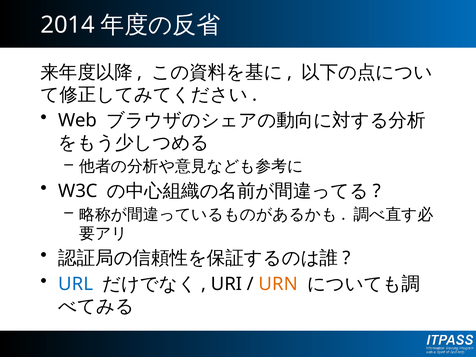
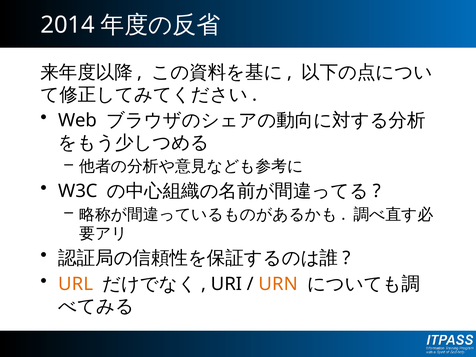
URL colour: blue -> orange
